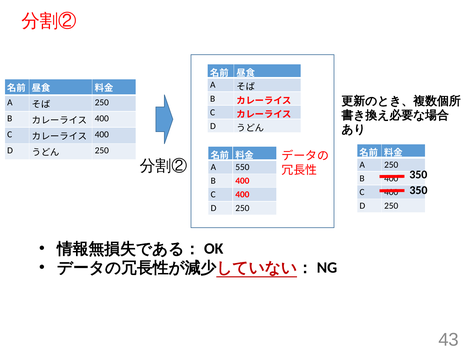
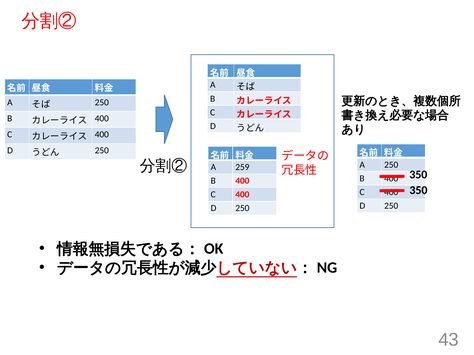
550: 550 -> 259
